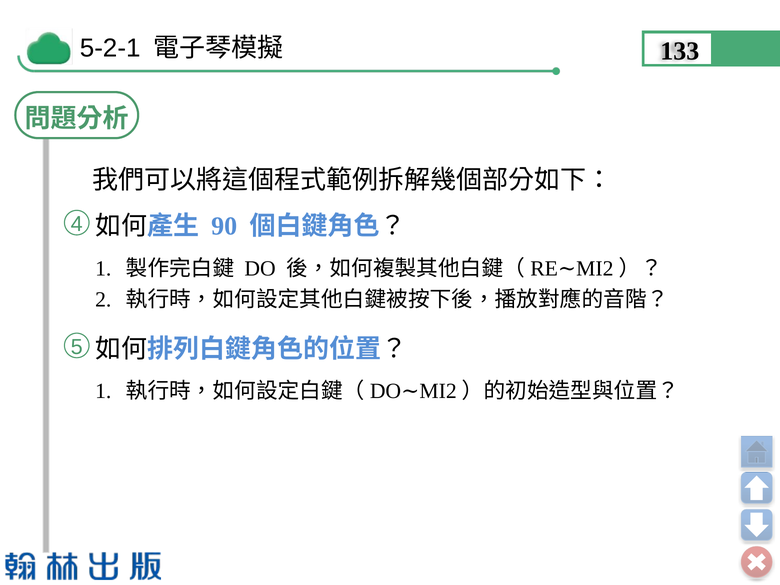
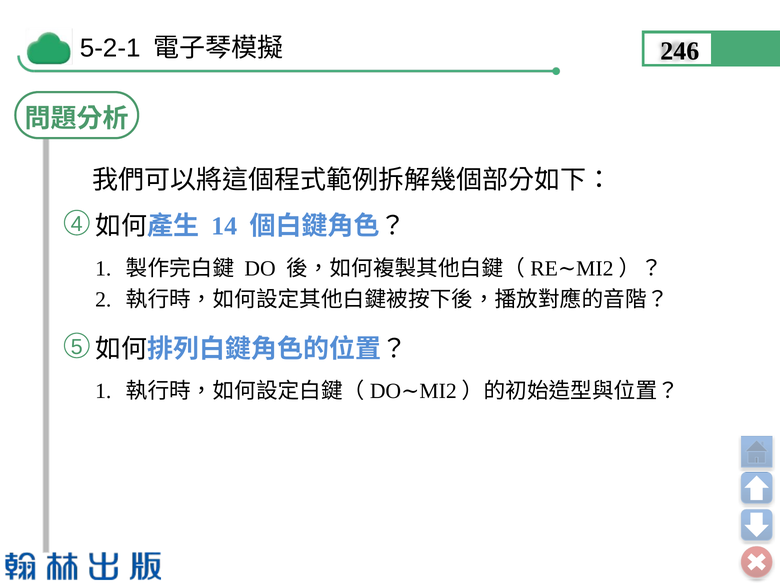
133: 133 -> 246
90: 90 -> 14
